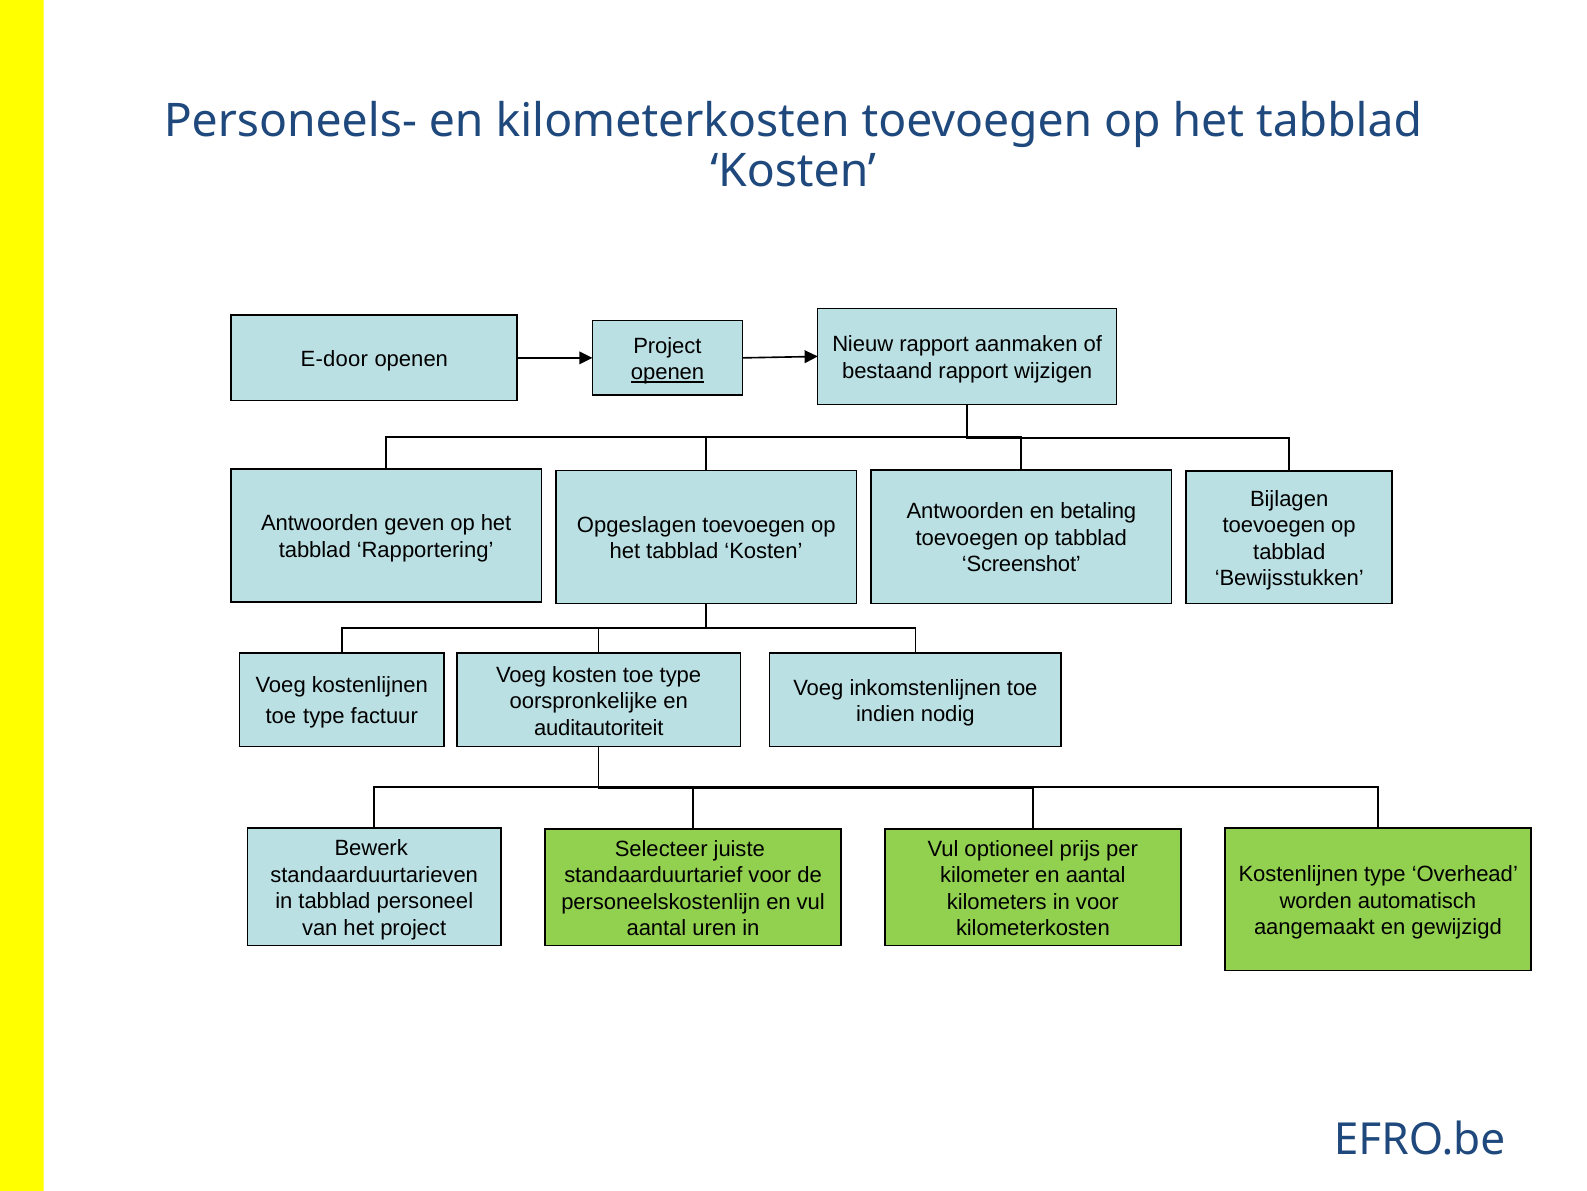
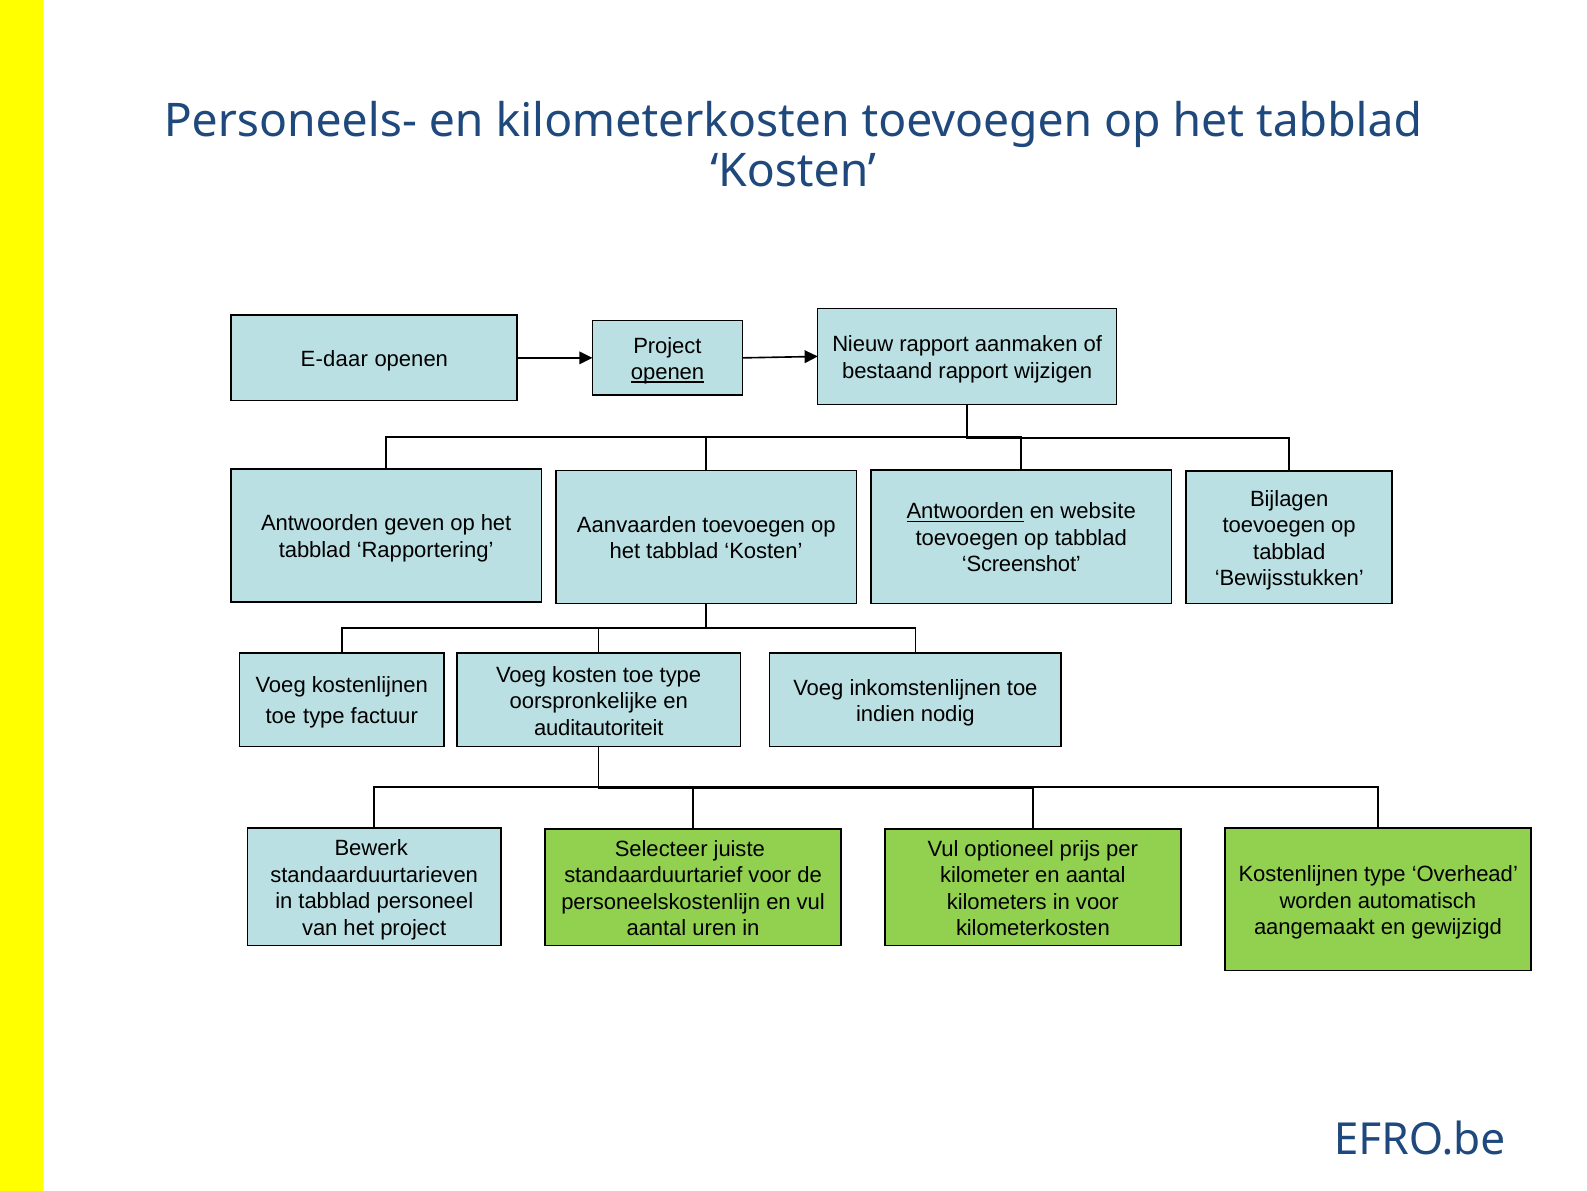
E-door: E-door -> E-daar
Antwoorden at (965, 511) underline: none -> present
betaling: betaling -> website
Opgeslagen: Opgeslagen -> Aanvaarden
